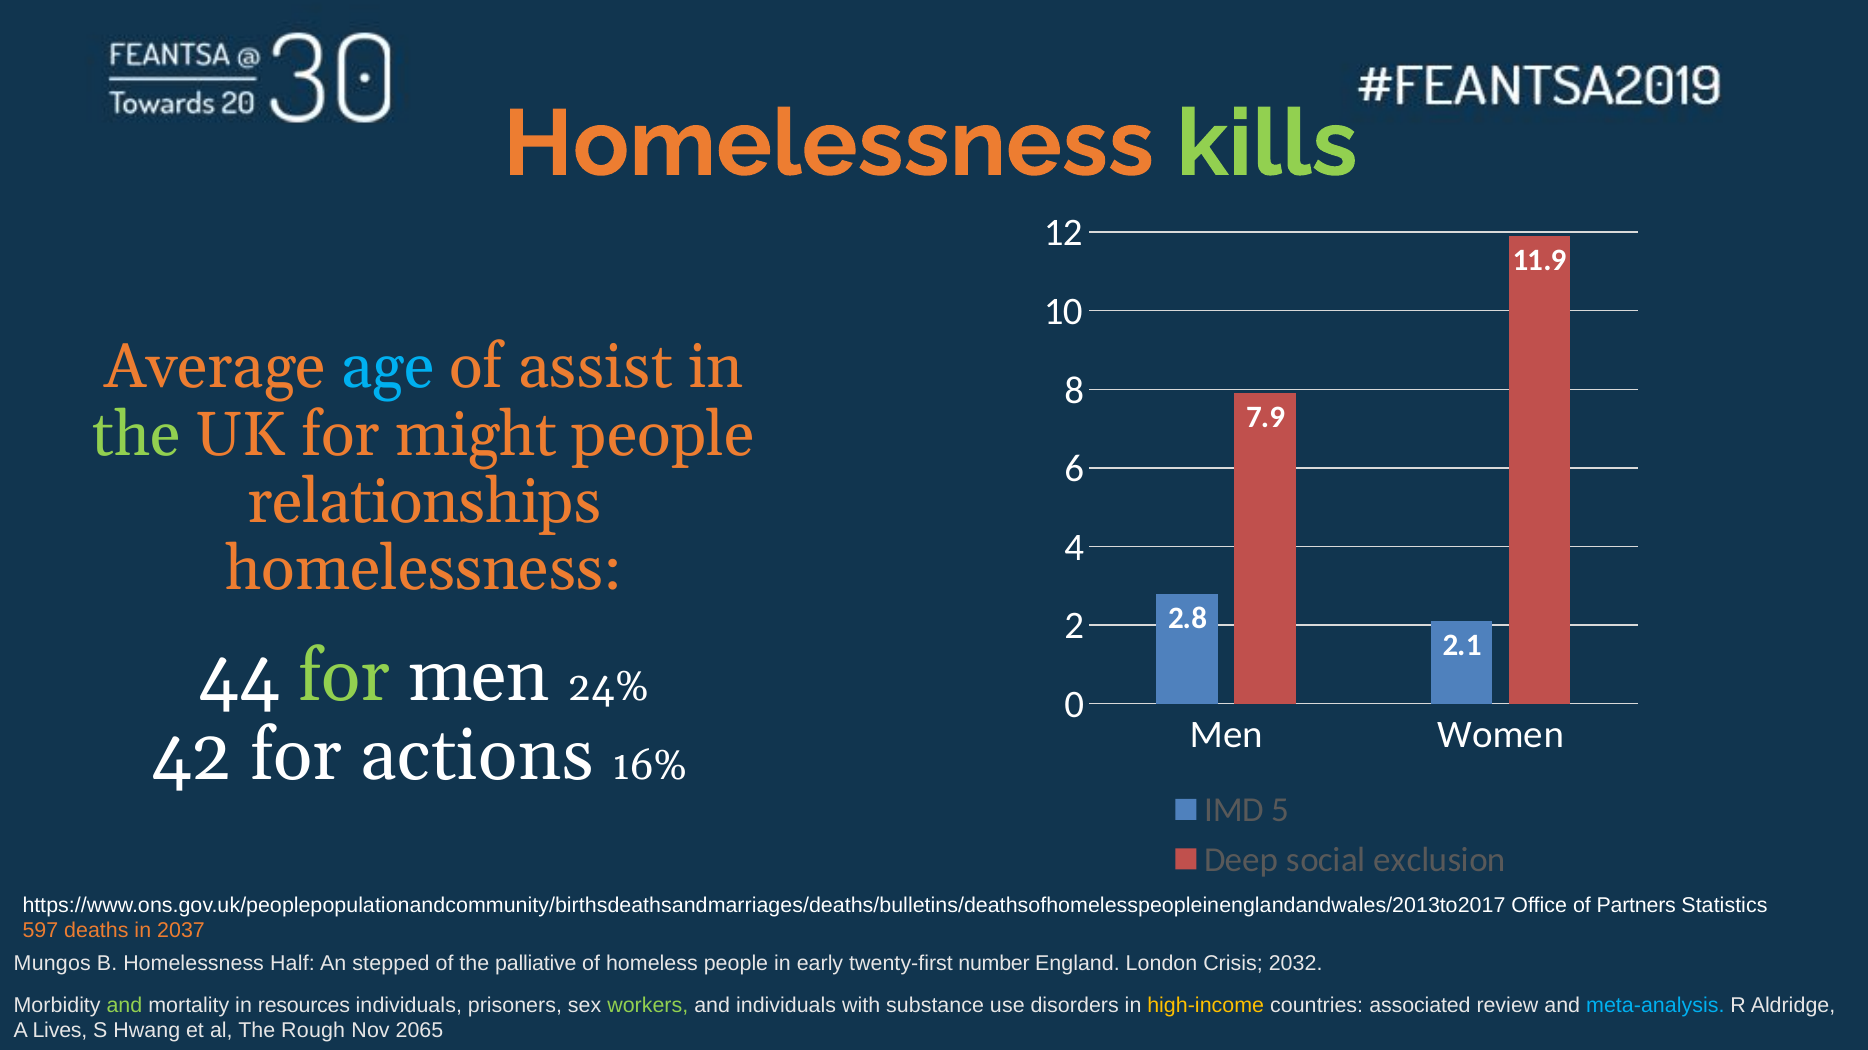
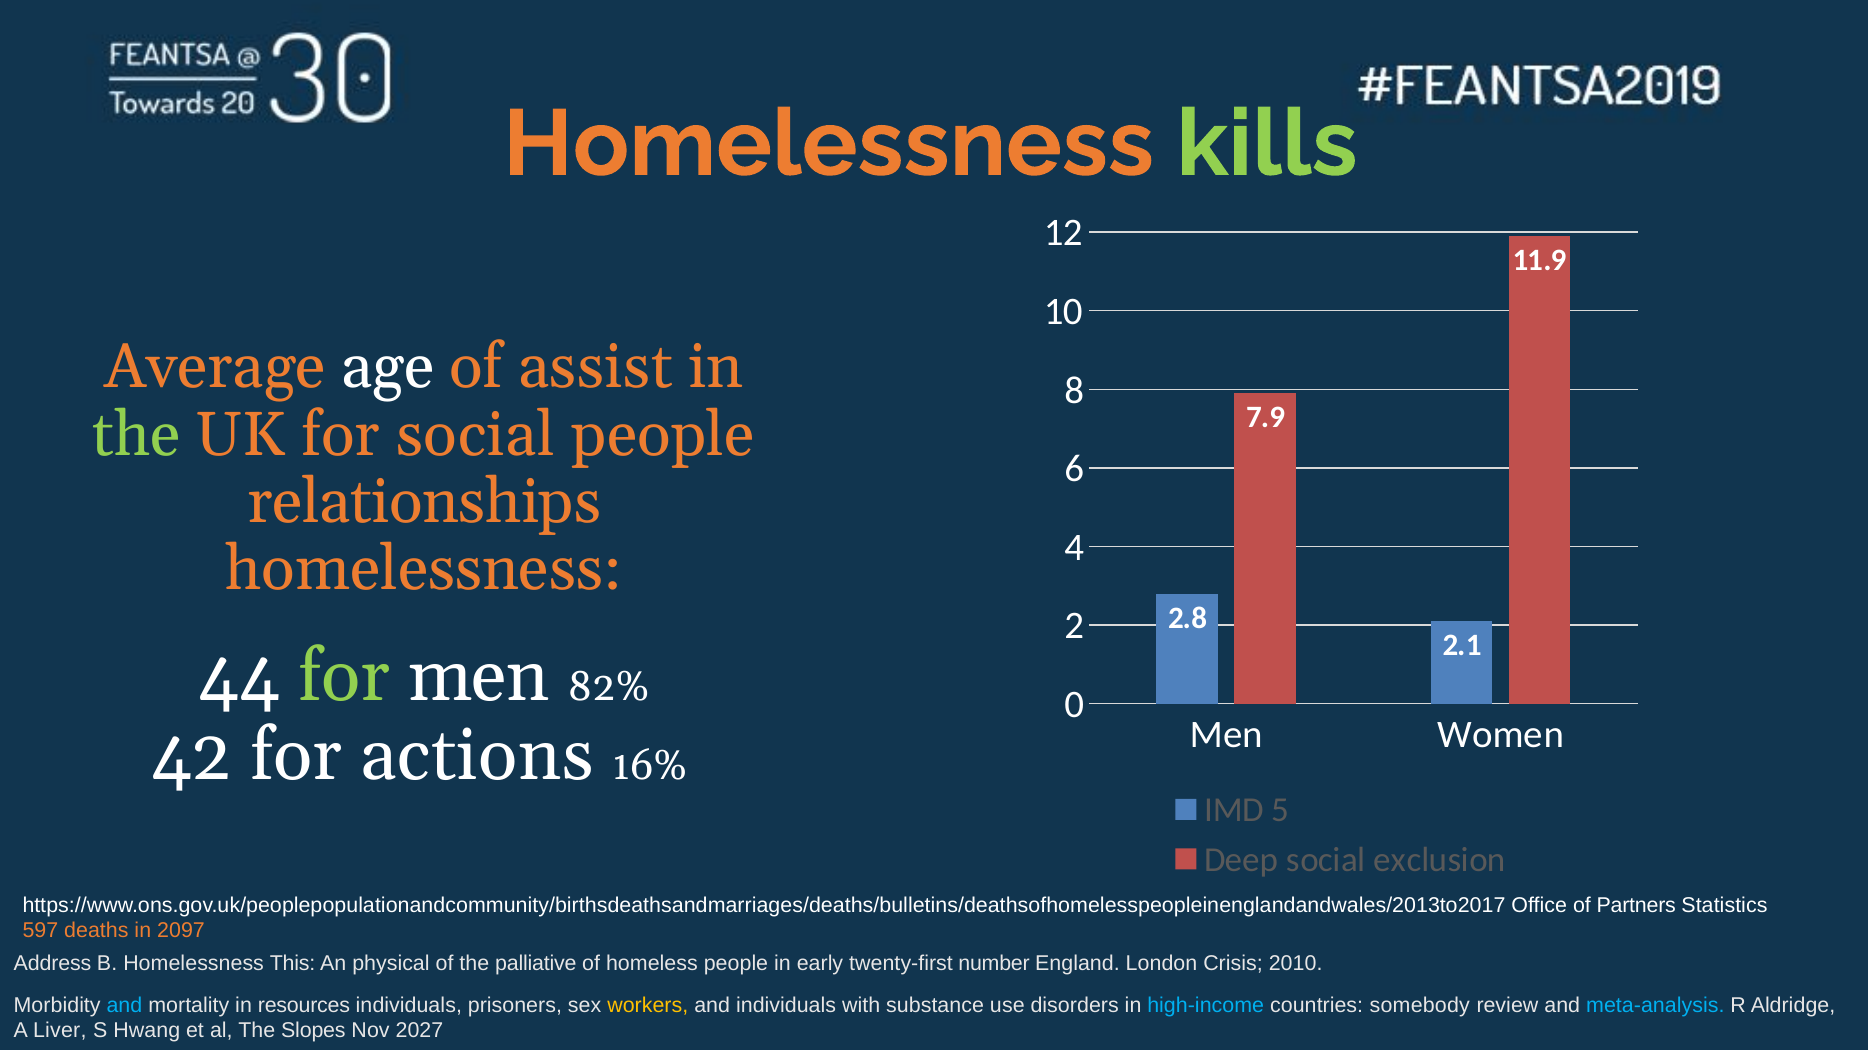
age colour: light blue -> white
for might: might -> social
24%: 24% -> 82%
2037: 2037 -> 2097
Mungos: Mungos -> Address
Half: Half -> This
stepped: stepped -> physical
2032: 2032 -> 2010
and at (124, 1006) colour: light green -> light blue
workers colour: light green -> yellow
high-income colour: yellow -> light blue
associated: associated -> somebody
Lives: Lives -> Liver
Rough: Rough -> Slopes
2065: 2065 -> 2027
